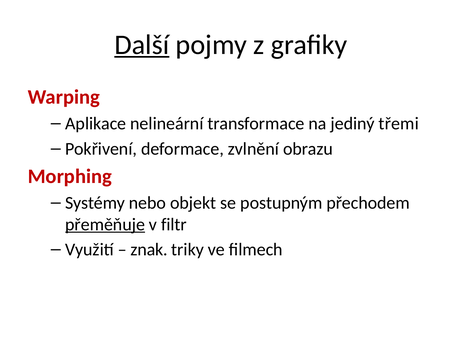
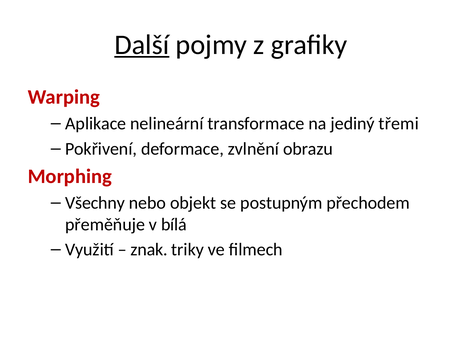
Systémy: Systémy -> Všechny
přeměňuje underline: present -> none
filtr: filtr -> bílá
